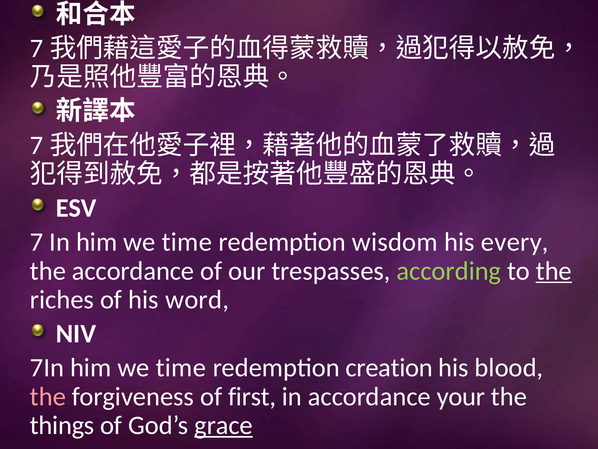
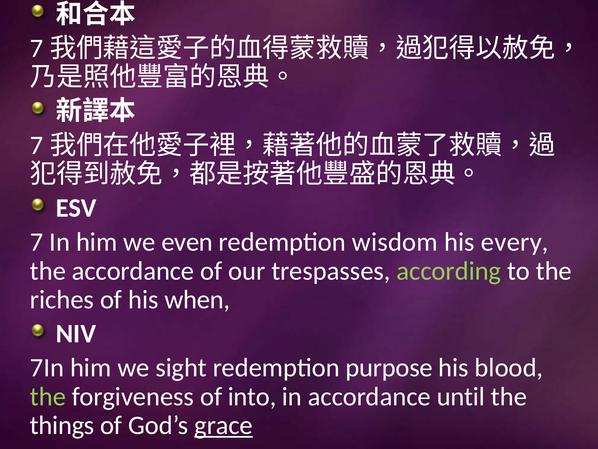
In him we time: time -> even
the at (554, 271) underline: present -> none
word: word -> when
7In him we time: time -> sight
creation: creation -> purpose
the at (48, 396) colour: pink -> light green
first: first -> into
your: your -> until
